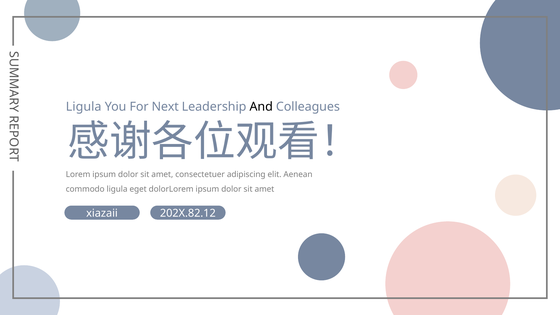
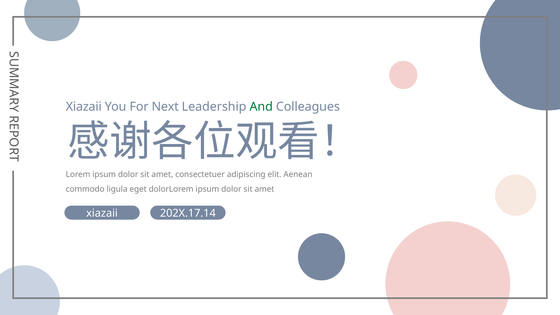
Ligula at (84, 107): Ligula -> Xiazaii
And colour: black -> green
202X.82.12: 202X.82.12 -> 202X.17.14
